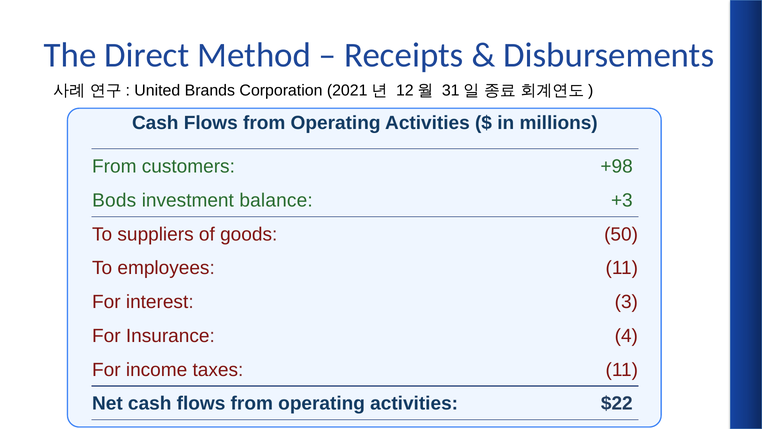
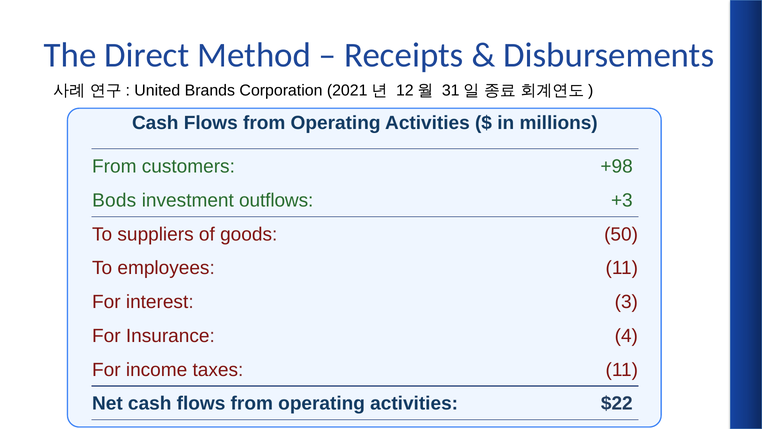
balance: balance -> outflows
